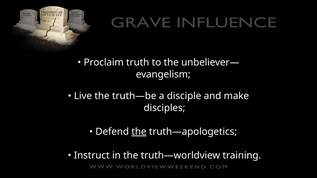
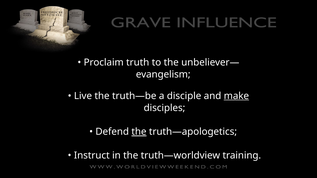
make underline: none -> present
